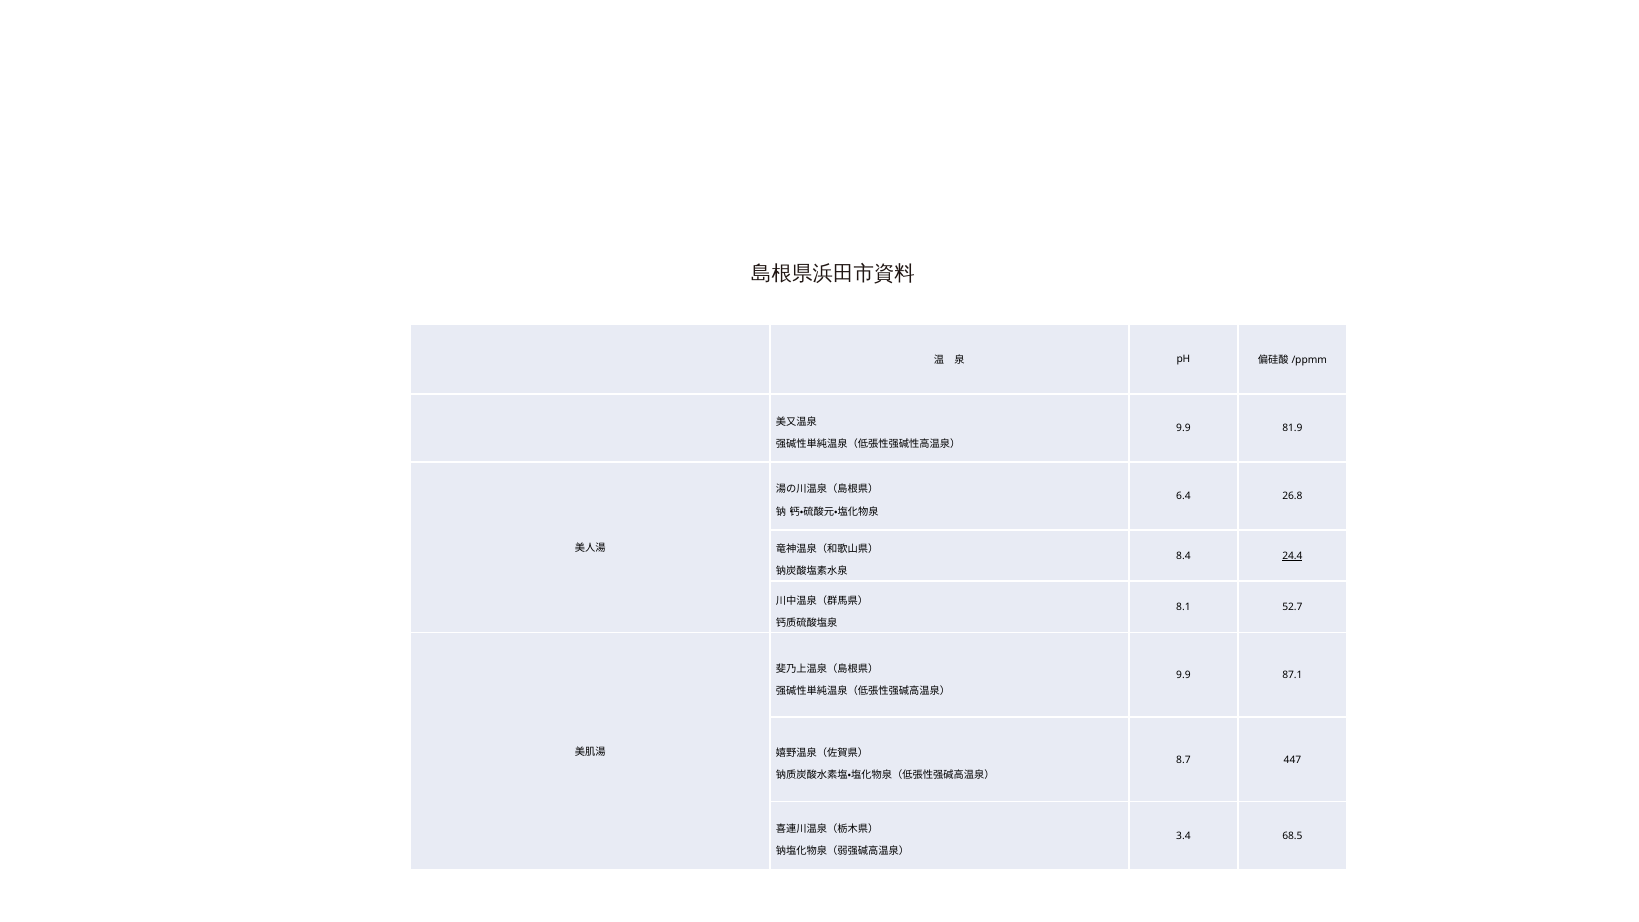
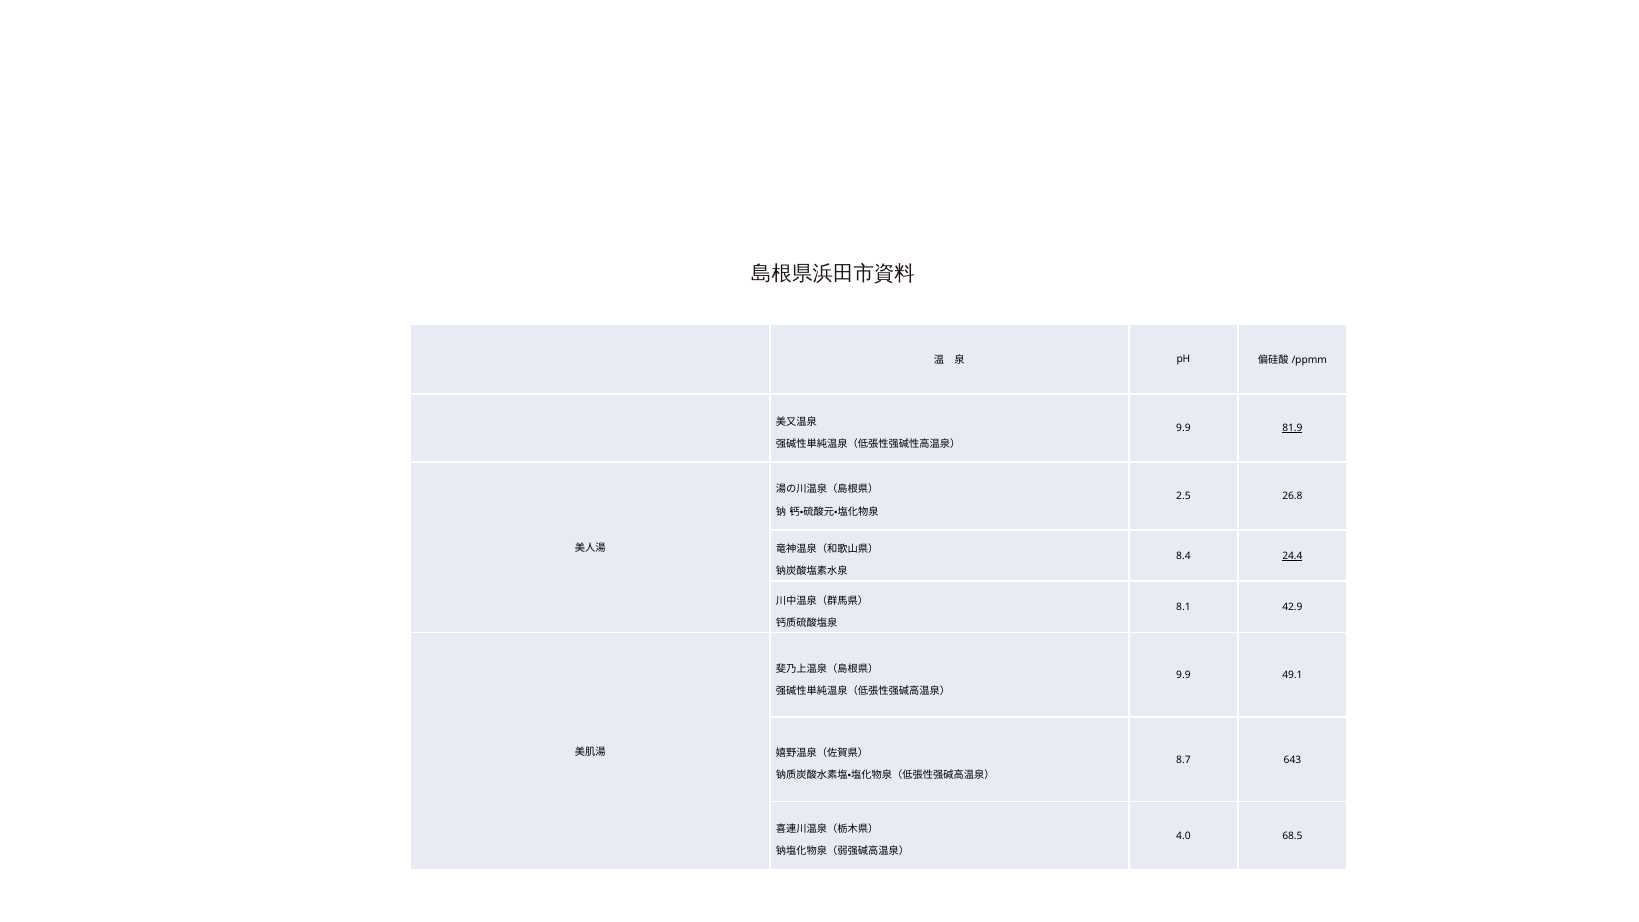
81.9 underline: none -> present
6.4: 6.4 -> 2.5
52.7: 52.7 -> 42.9
87.1: 87.1 -> 49.1
447: 447 -> 643
3.4: 3.4 -> 4.0
